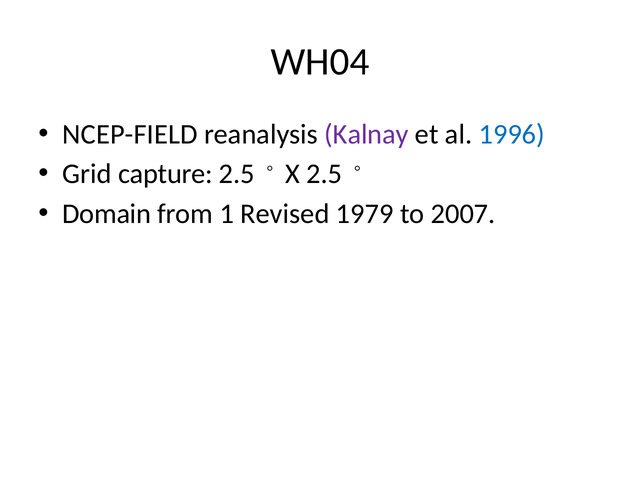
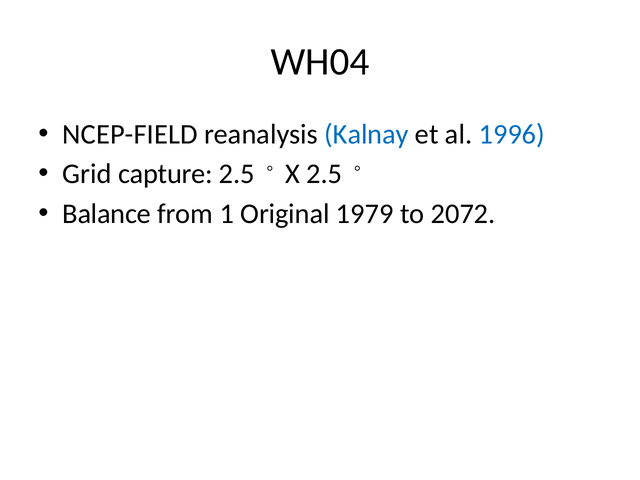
Kalnay colour: purple -> blue
Domain: Domain -> Balance
Revised: Revised -> Original
2007: 2007 -> 2072
